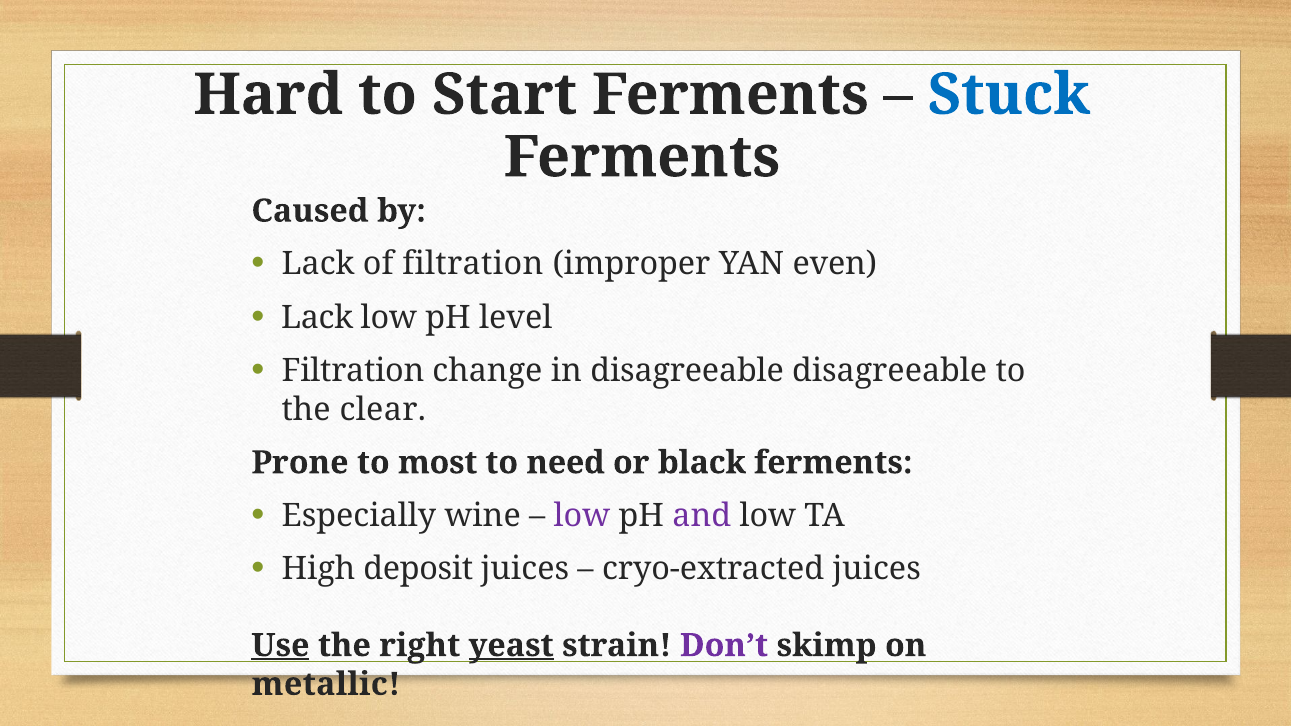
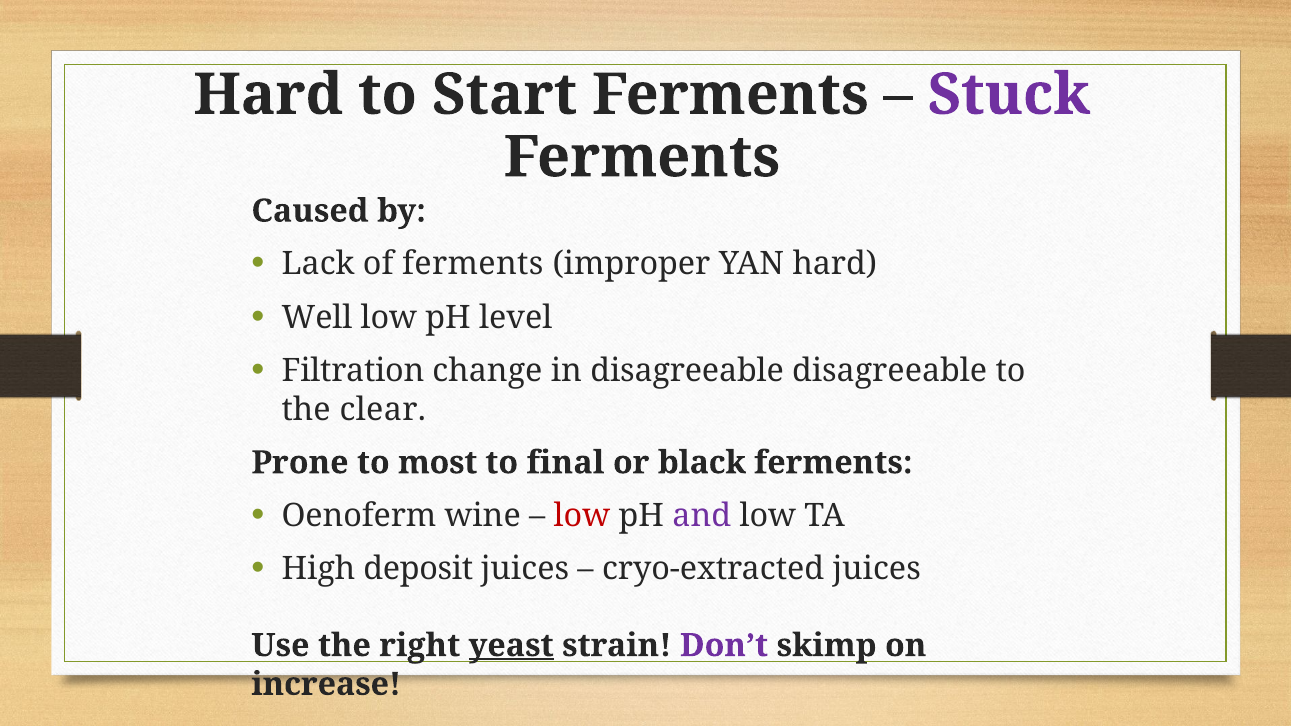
Stuck colour: blue -> purple
of filtration: filtration -> ferments
YAN even: even -> hard
Lack at (317, 318): Lack -> Well
need: need -> final
Especially: Especially -> Oenoferm
low at (582, 516) colour: purple -> red
Use underline: present -> none
metallic: metallic -> increase
